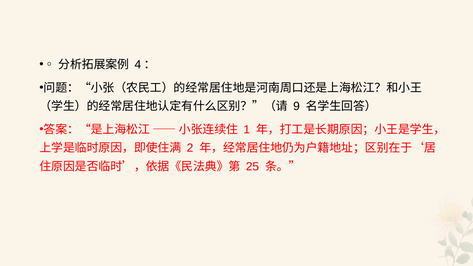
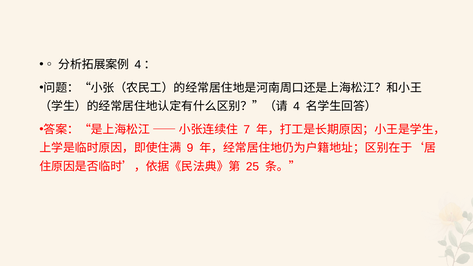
9: 9 -> 4
1: 1 -> 7
2: 2 -> 9
